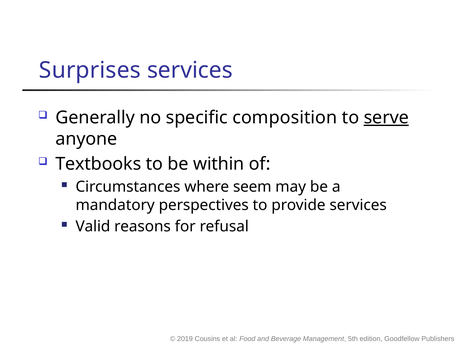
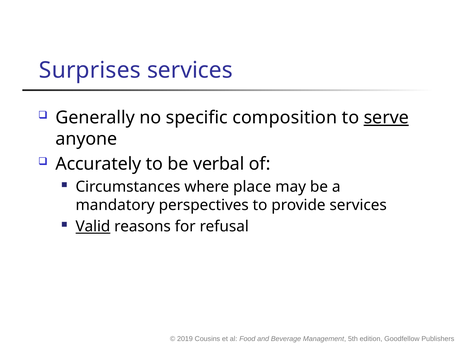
Textbooks: Textbooks -> Accurately
within: within -> verbal
seem: seem -> place
Valid underline: none -> present
